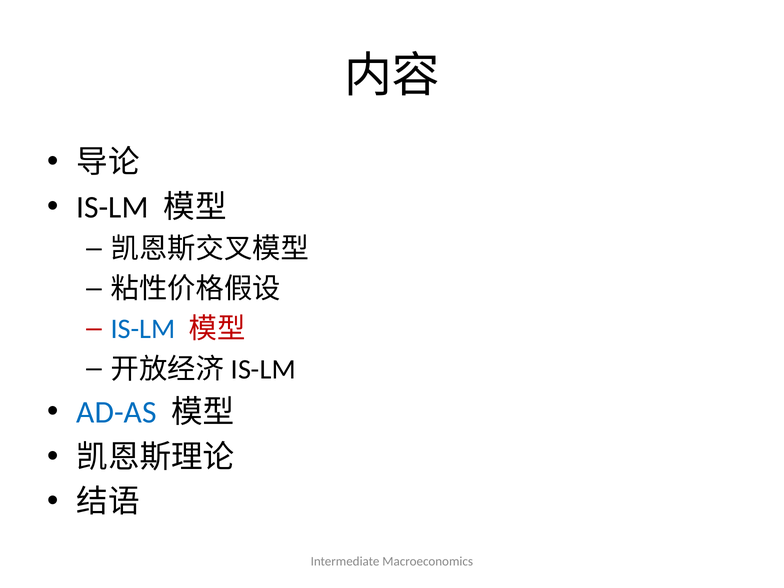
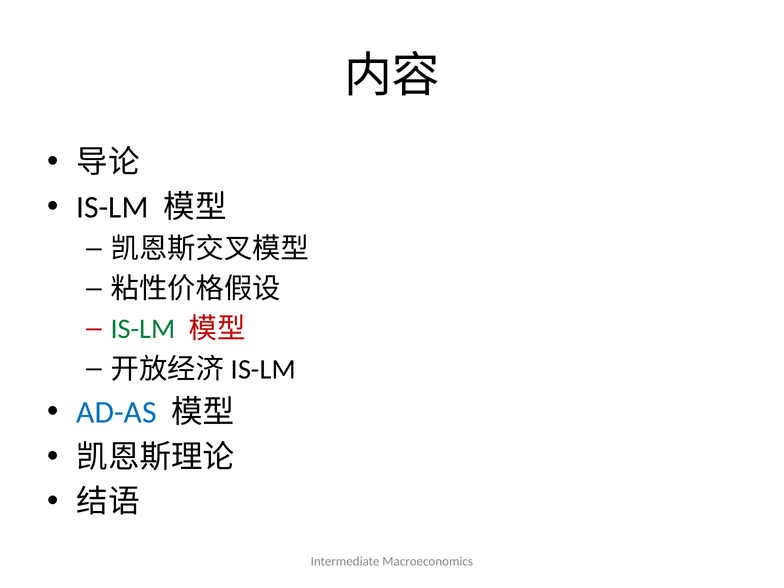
IS-LM at (143, 329) colour: blue -> green
